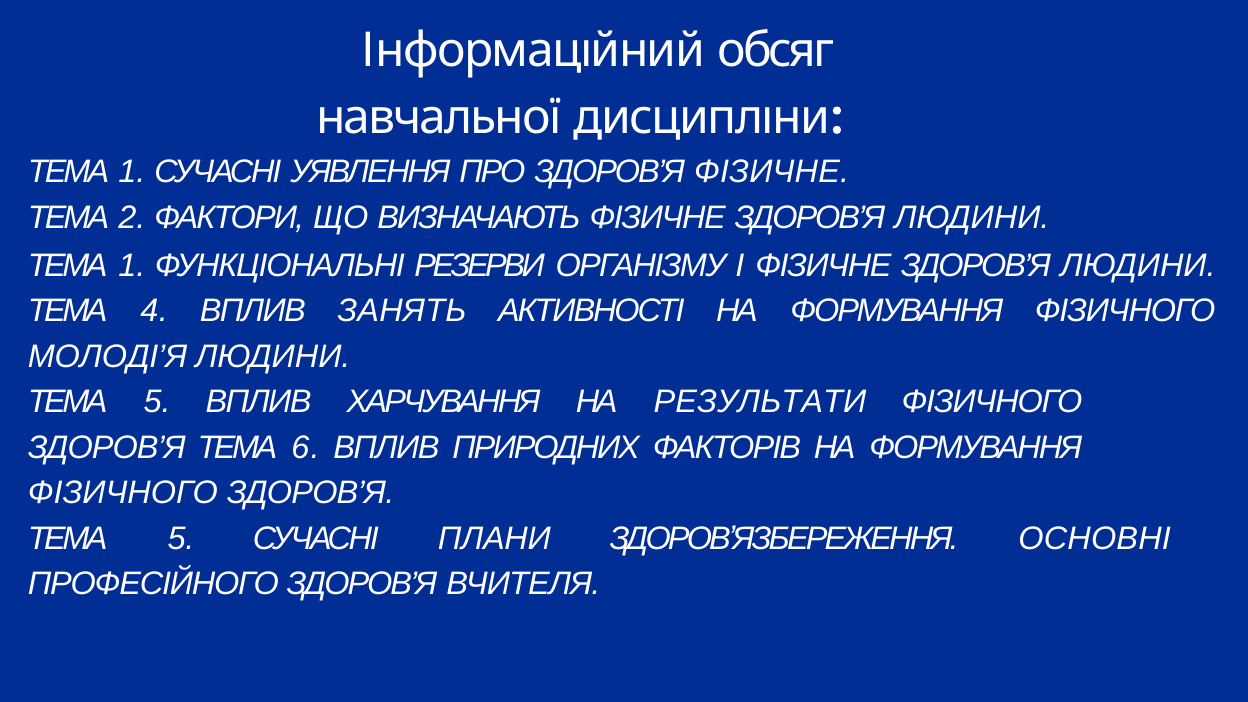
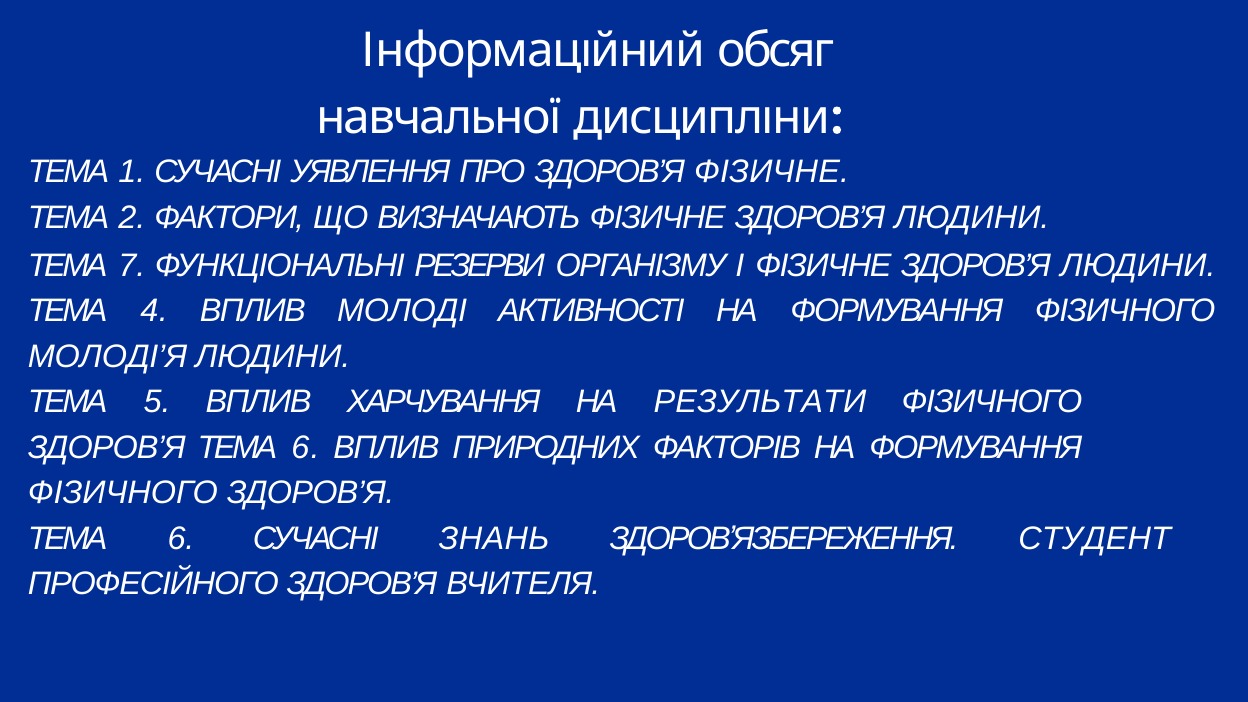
1 at (132, 266): 1 -> 7
ЗАНЯТЬ: ЗАНЯТЬ -> МОЛОДІ
5 at (181, 539): 5 -> 6
ПЛАНИ: ПЛАНИ -> ЗНАНЬ
ОСНОВНІ: ОСНОВНІ -> СТУДЕНТ
